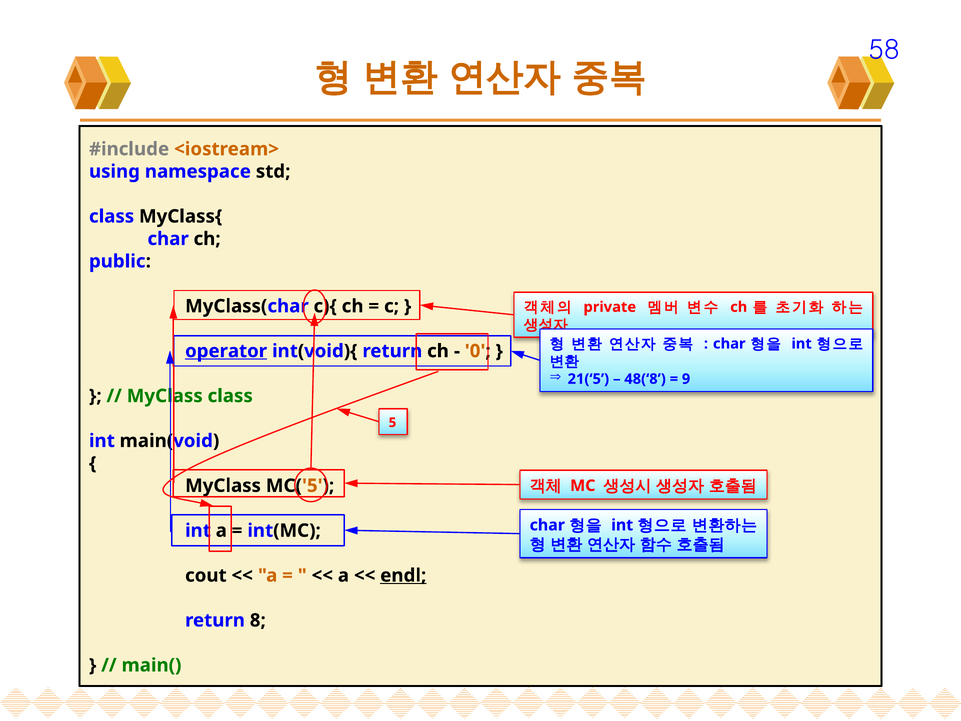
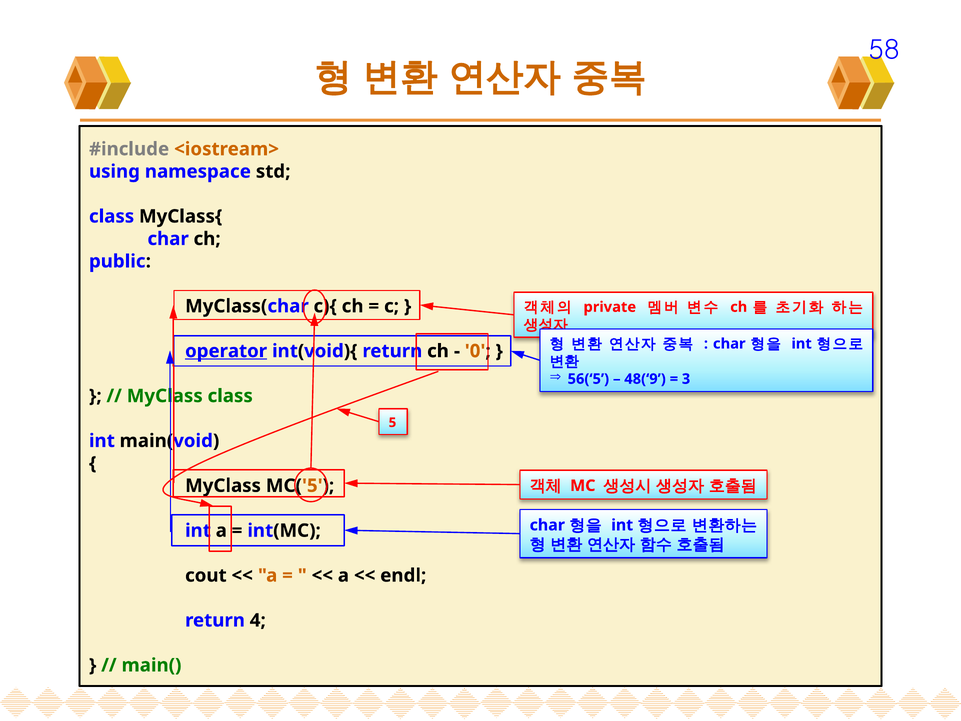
21(‘5: 21(‘5 -> 56(‘5
48(‘8: 48(‘8 -> 48(‘9
9: 9 -> 3
endl underline: present -> none
8: 8 -> 4
